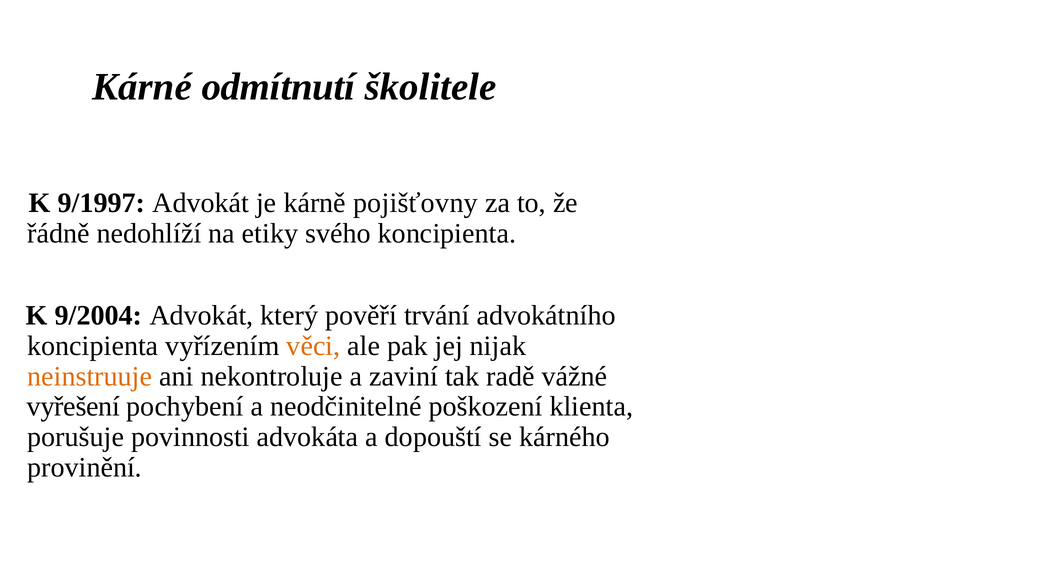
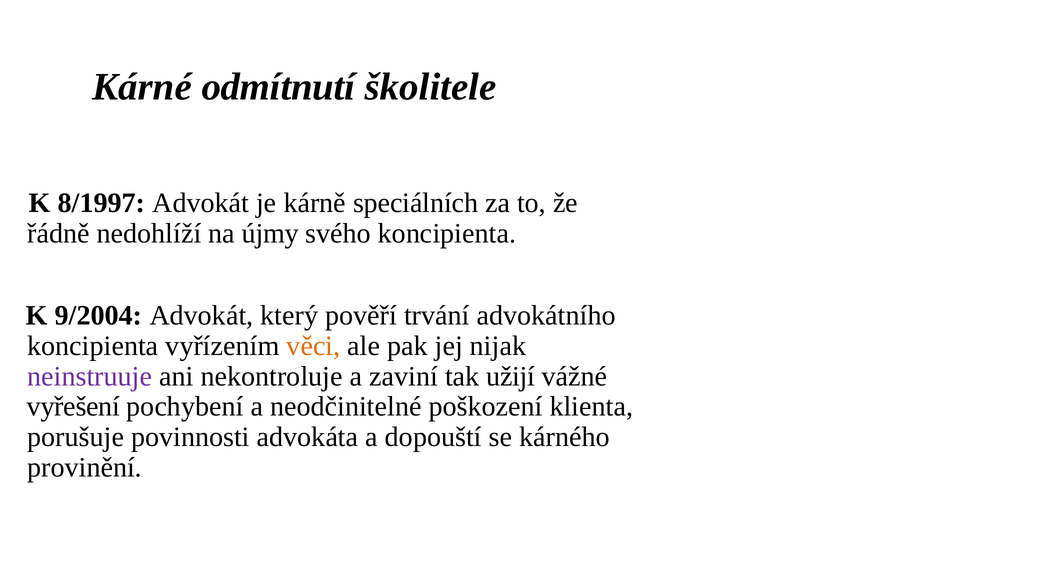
9/1997: 9/1997 -> 8/1997
pojišťovny: pojišťovny -> speciálních
etiky: etiky -> újmy
neinstruuje colour: orange -> purple
radě: radě -> užijí
